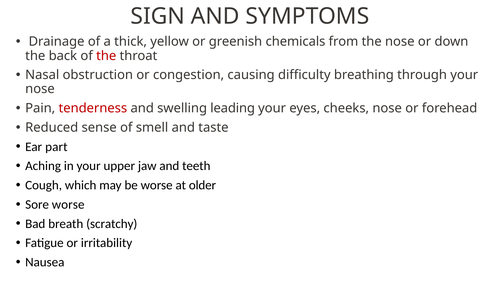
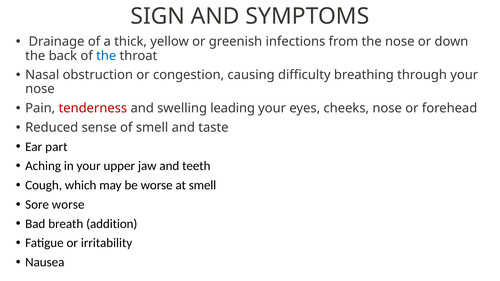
chemicals: chemicals -> infections
the at (106, 56) colour: red -> blue
at older: older -> smell
scratchy: scratchy -> addition
